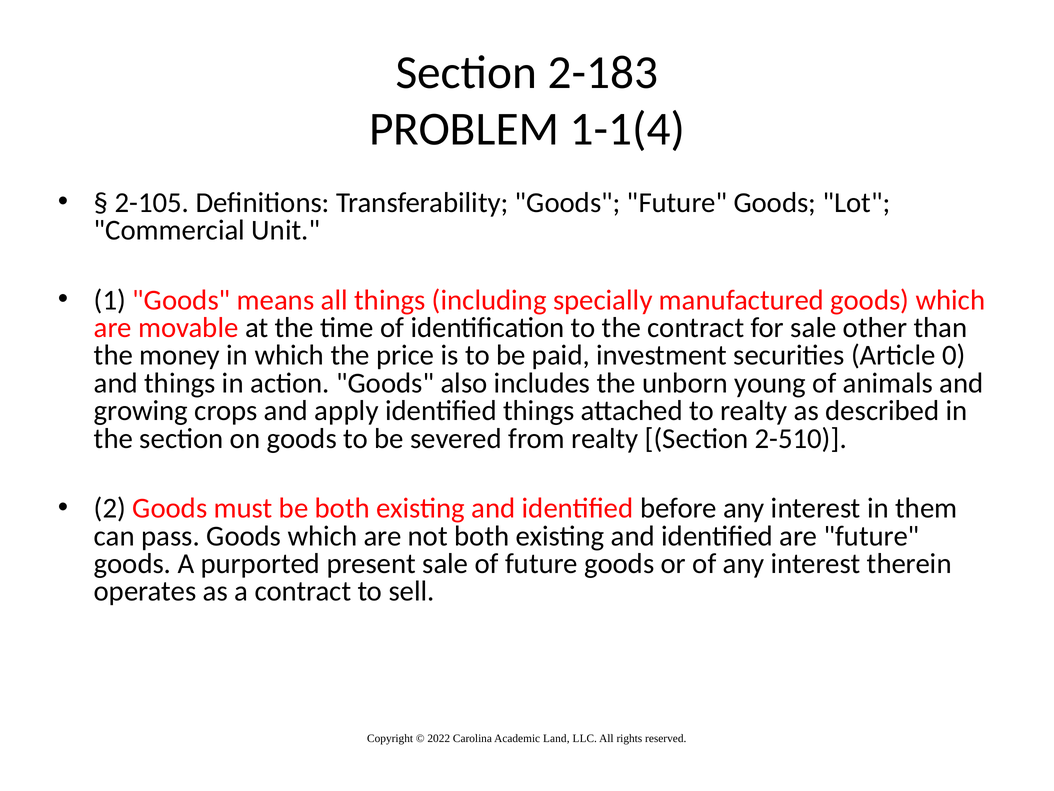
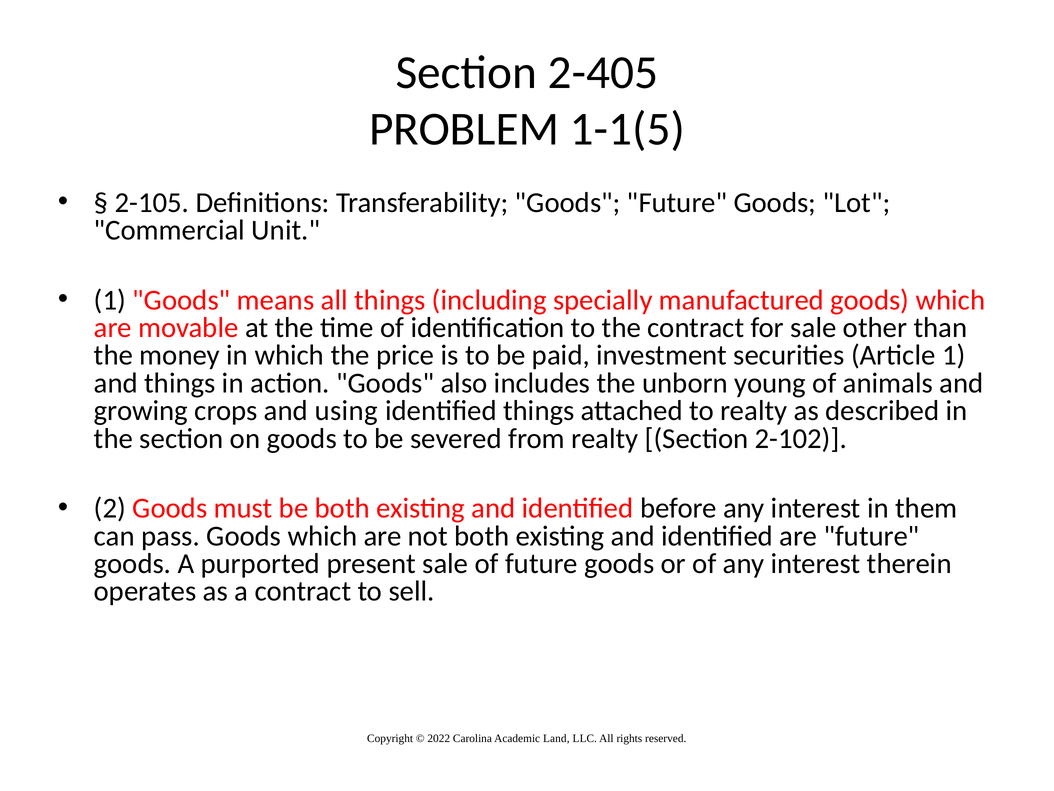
2-183: 2-183 -> 2-405
1-1(4: 1-1(4 -> 1-1(5
Article 0: 0 -> 1
apply: apply -> using
2-510: 2-510 -> 2-102
